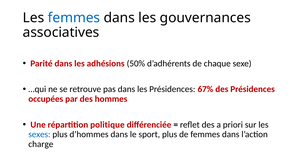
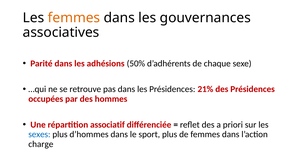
femmes at (74, 18) colour: blue -> orange
67%: 67% -> 21%
politique: politique -> associatif
